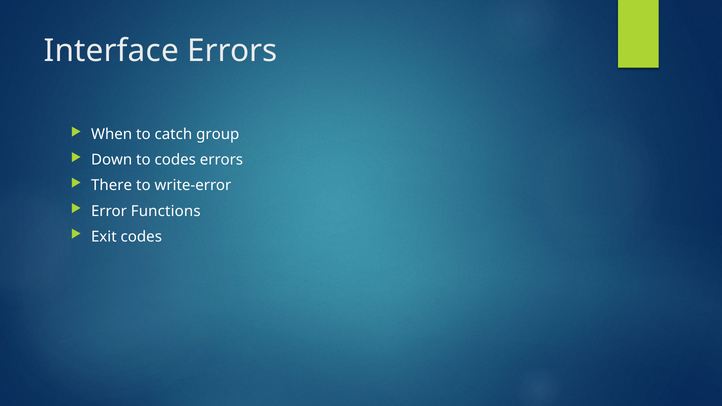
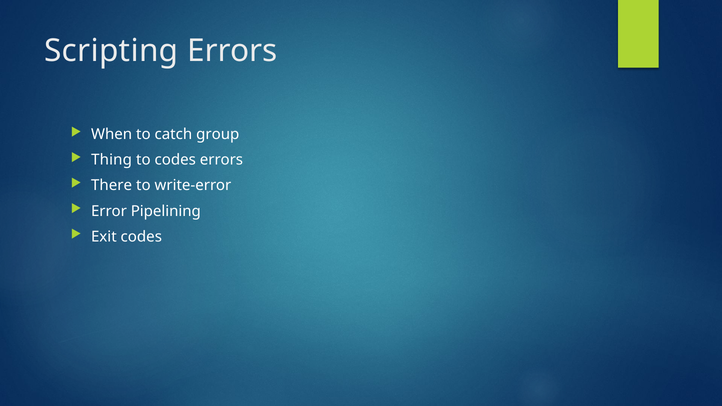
Interface: Interface -> Scripting
Down: Down -> Thing
Functions: Functions -> Pipelining
